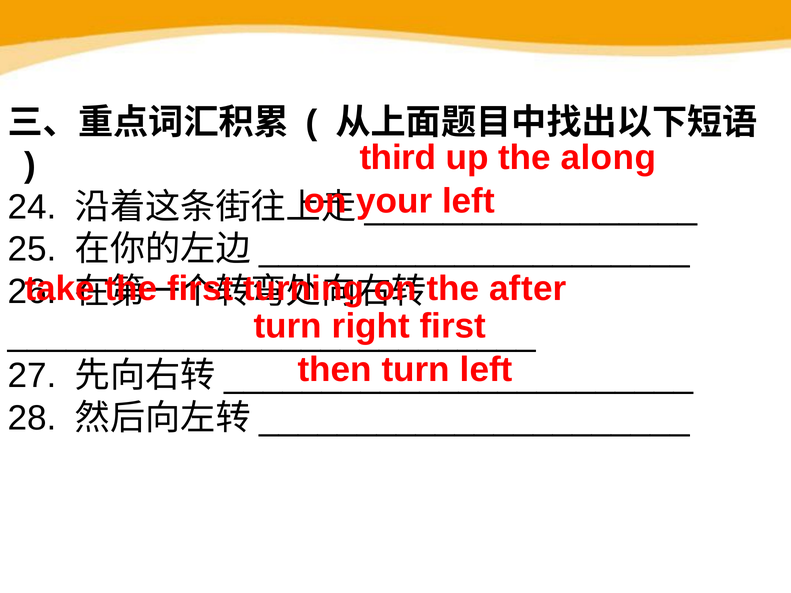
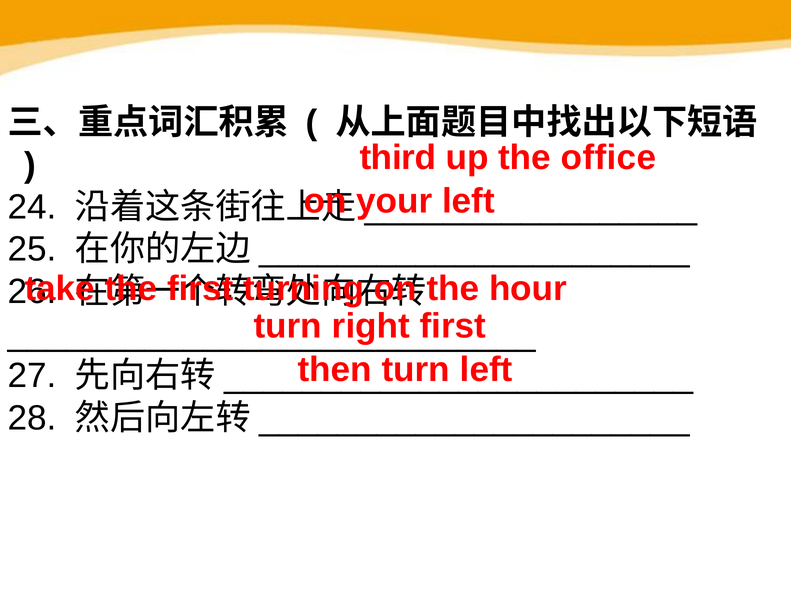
along: along -> office
after: after -> hour
